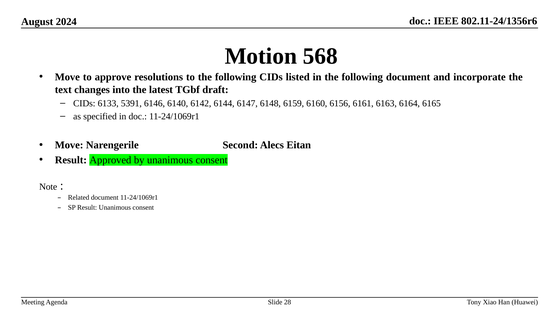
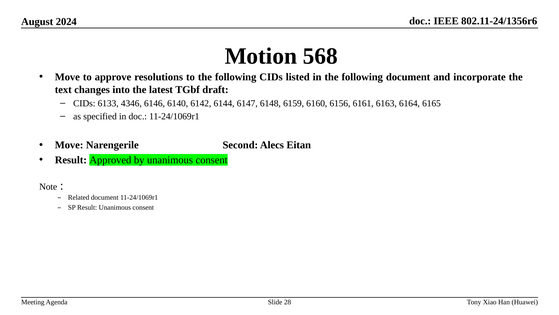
5391: 5391 -> 4346
